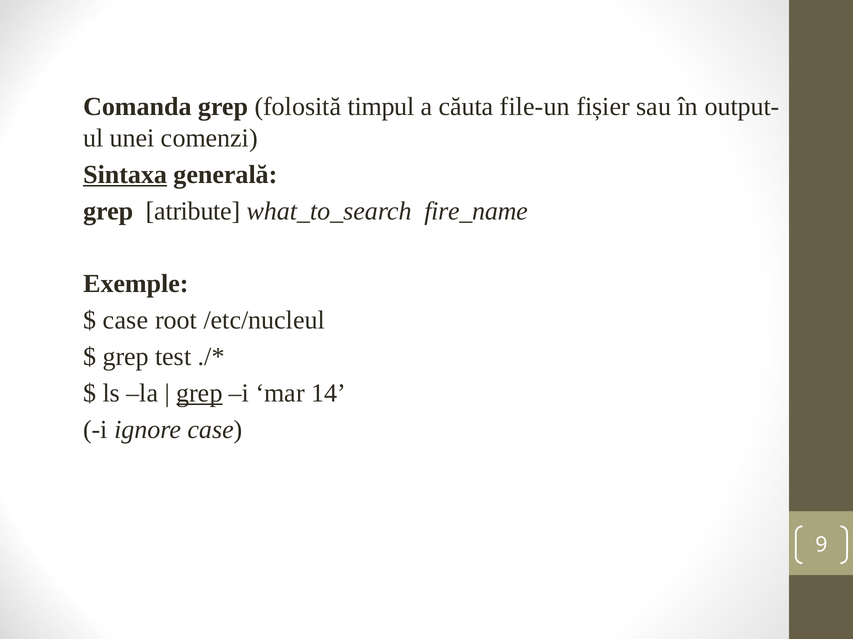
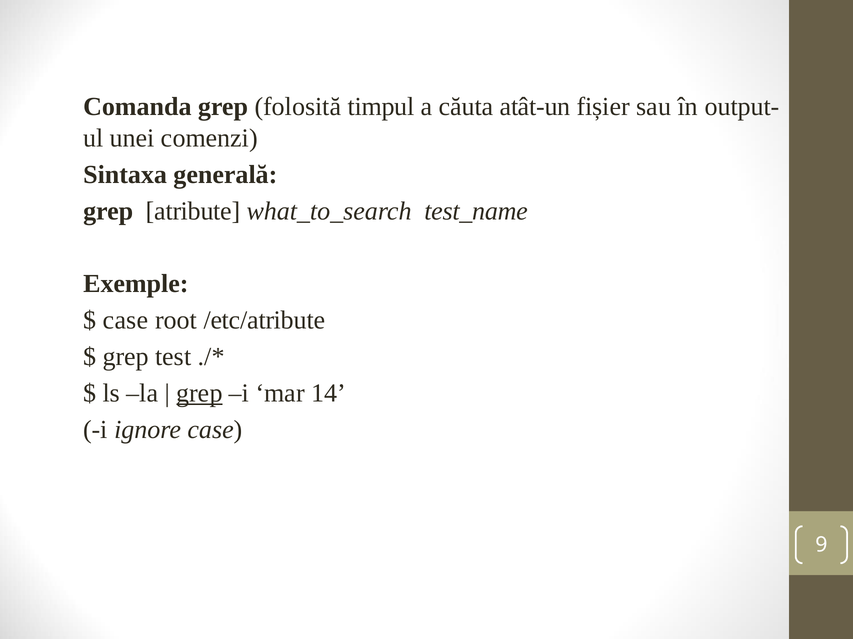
file-un: file-un -> atât-un
Sintaxa underline: present -> none
fire_name: fire_name -> test_name
/etc/nucleul: /etc/nucleul -> /etc/atribute
